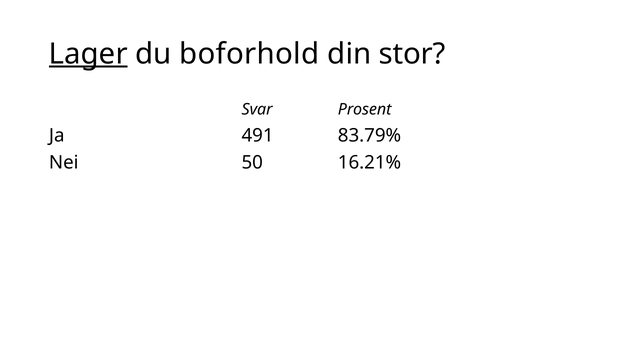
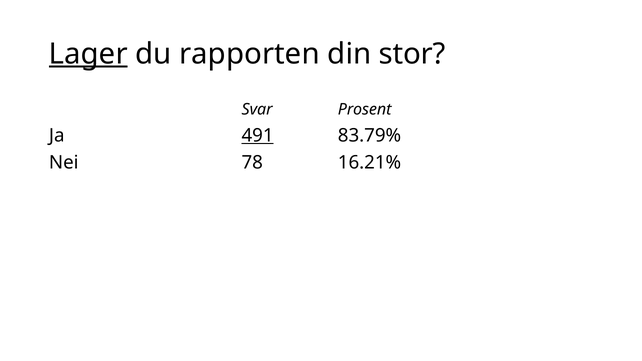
boforhold: boforhold -> rapporten
491 underline: none -> present
50: 50 -> 78
